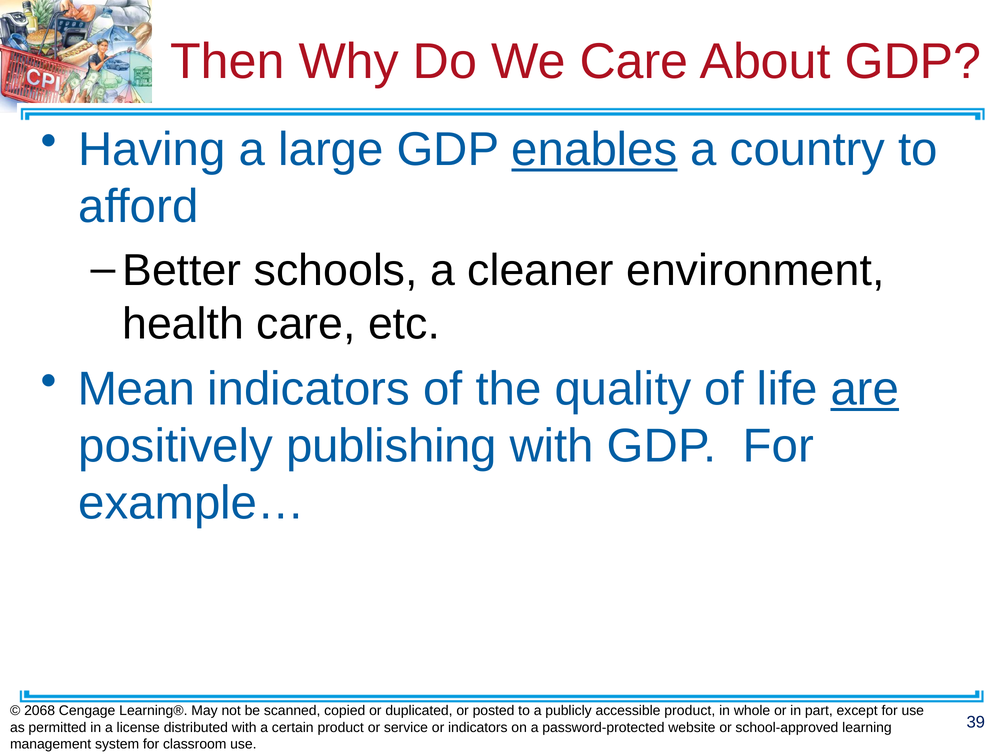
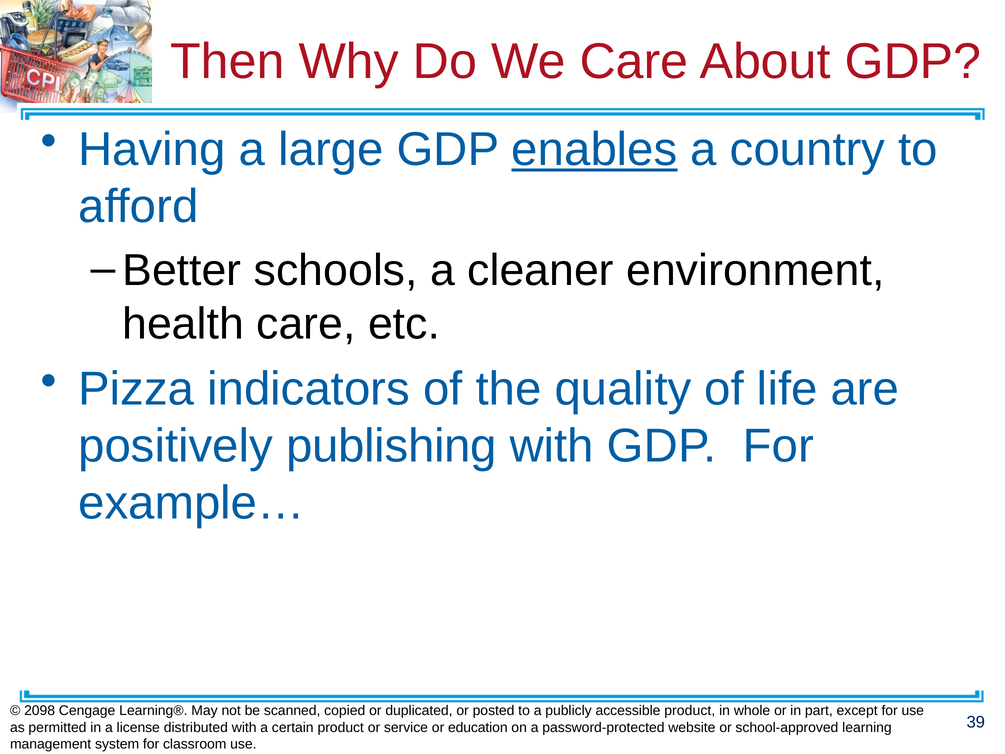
Mean: Mean -> Pizza
are underline: present -> none
2068: 2068 -> 2098
or indicators: indicators -> education
